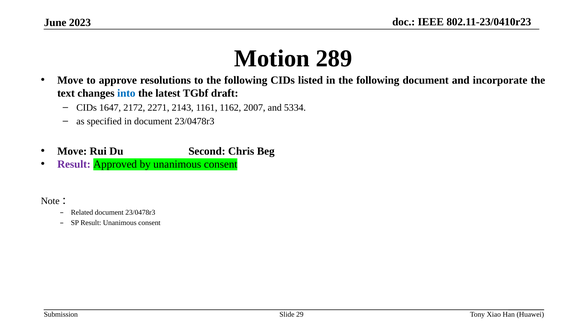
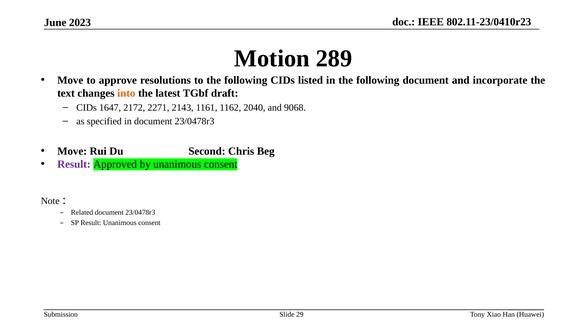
into colour: blue -> orange
2007: 2007 -> 2040
5334: 5334 -> 9068
